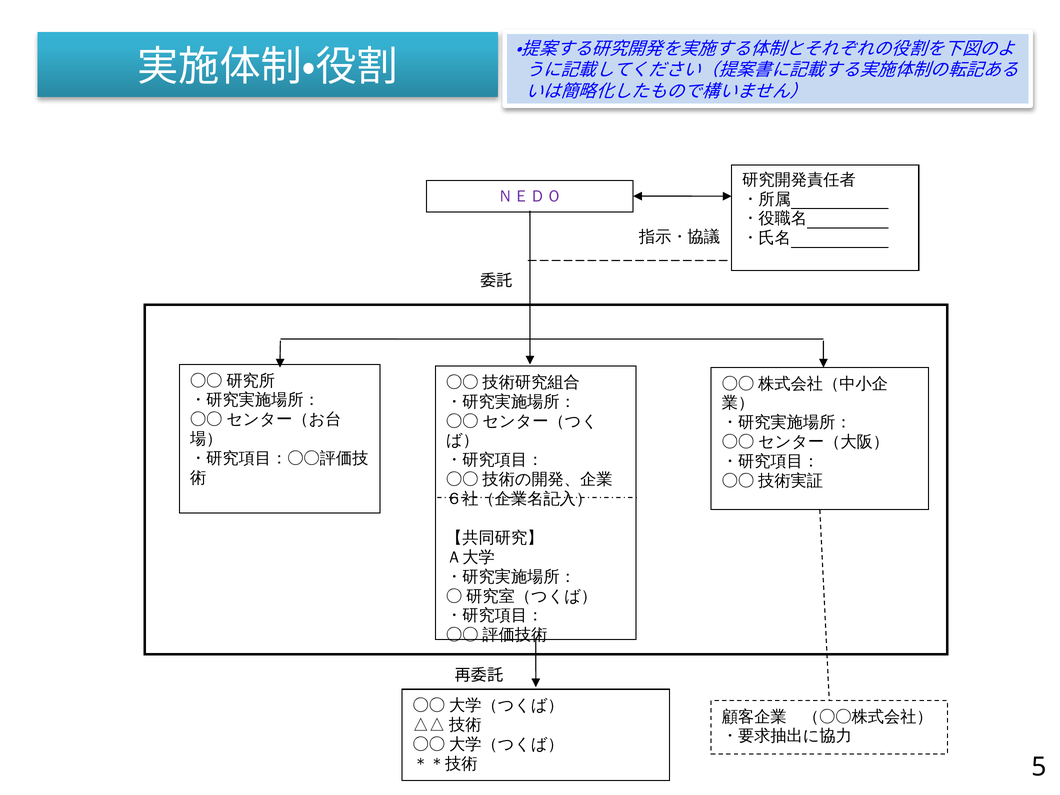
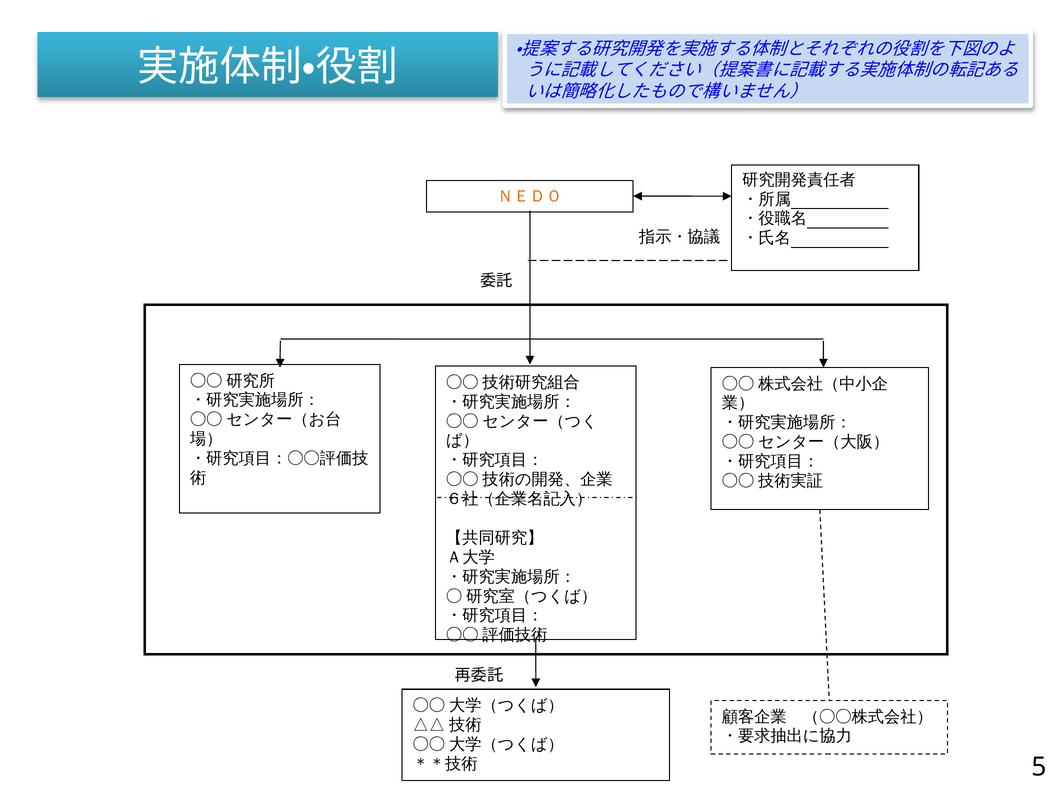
ＮＥＤＯ colour: purple -> orange
